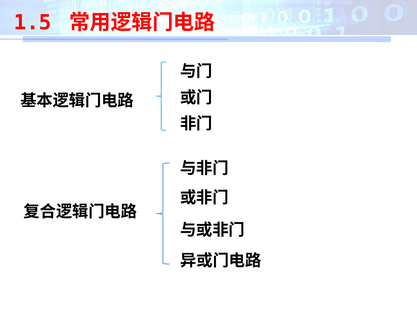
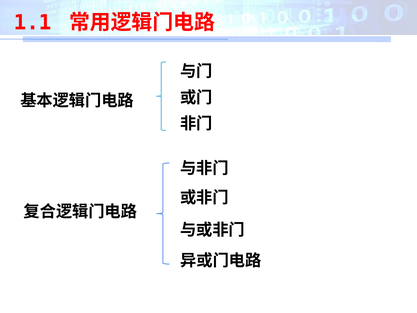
1.5: 1.5 -> 1.1
